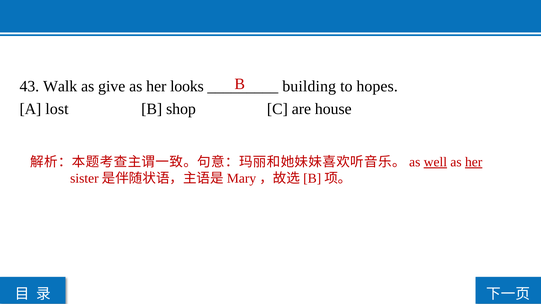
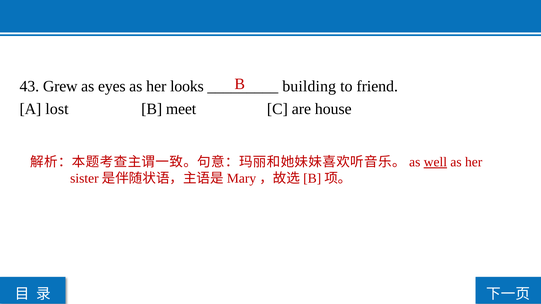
Walk: Walk -> Grew
give: give -> eyes
hopes: hopes -> friend
shop: shop -> meet
her at (474, 162) underline: present -> none
